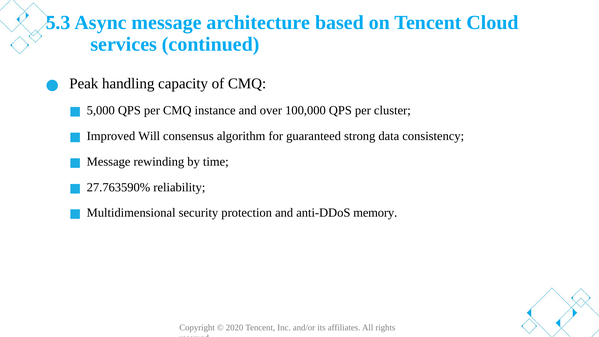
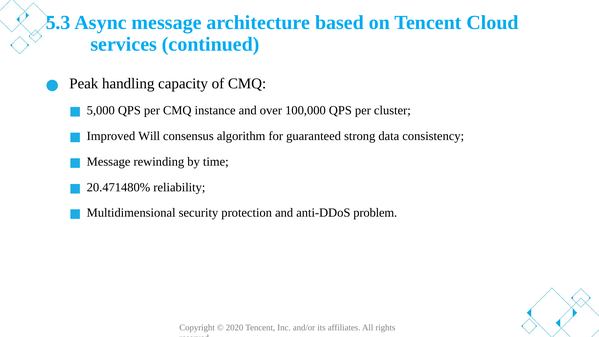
27.763590%: 27.763590% -> 20.471480%
memory: memory -> problem
